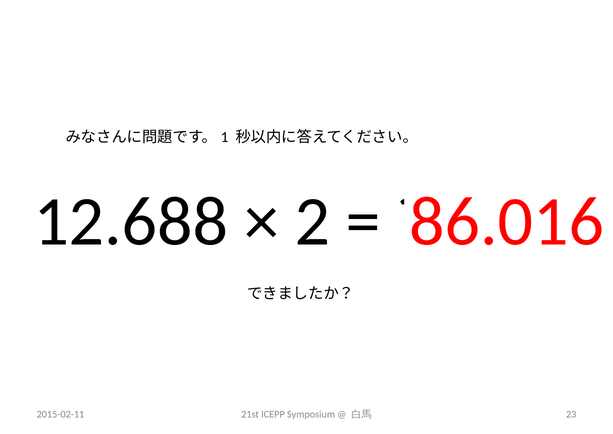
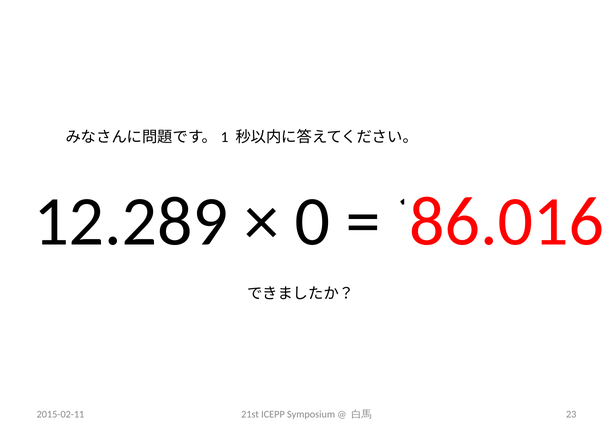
12.688: 12.688 -> 12.289
2: 2 -> 0
